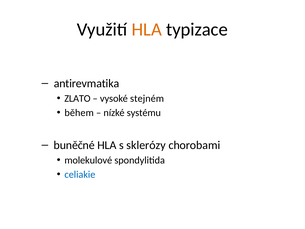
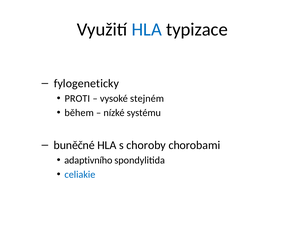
HLA at (147, 30) colour: orange -> blue
antirevmatika: antirevmatika -> fylogeneticky
ZLATO: ZLATO -> PROTI
sklerózy: sklerózy -> choroby
molekulové: molekulové -> adaptivního
